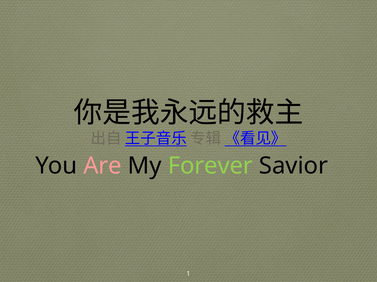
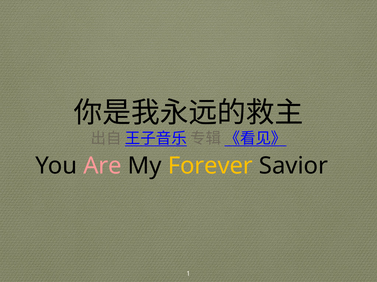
Forever colour: light green -> yellow
